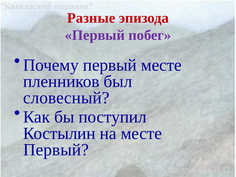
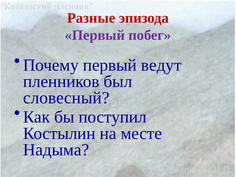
первый месте: месте -> ведут
Первый at (56, 150): Первый -> Надыма
